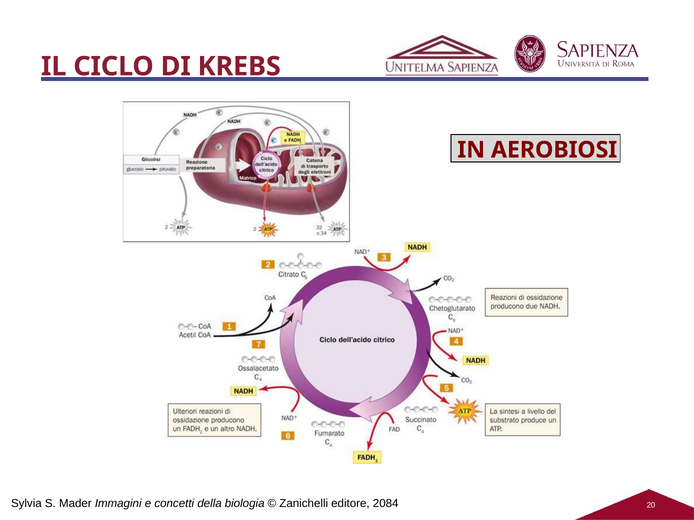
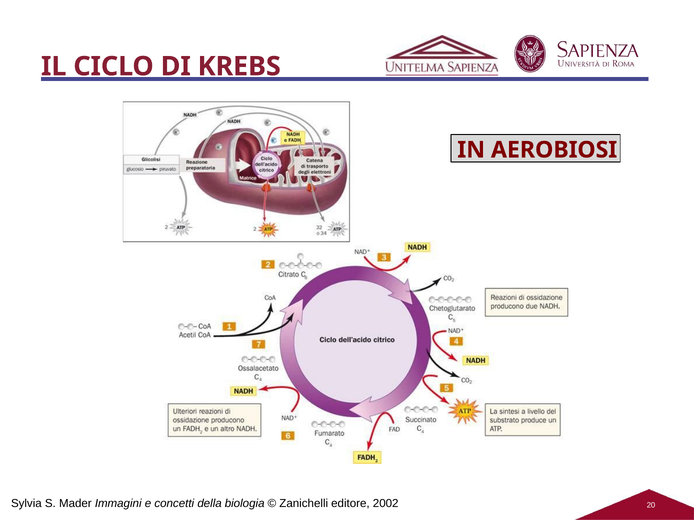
2084: 2084 -> 2002
